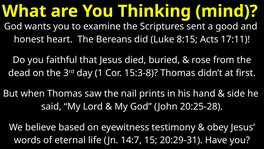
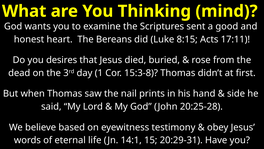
faithful: faithful -> desires
14:7: 14:7 -> 14:1
